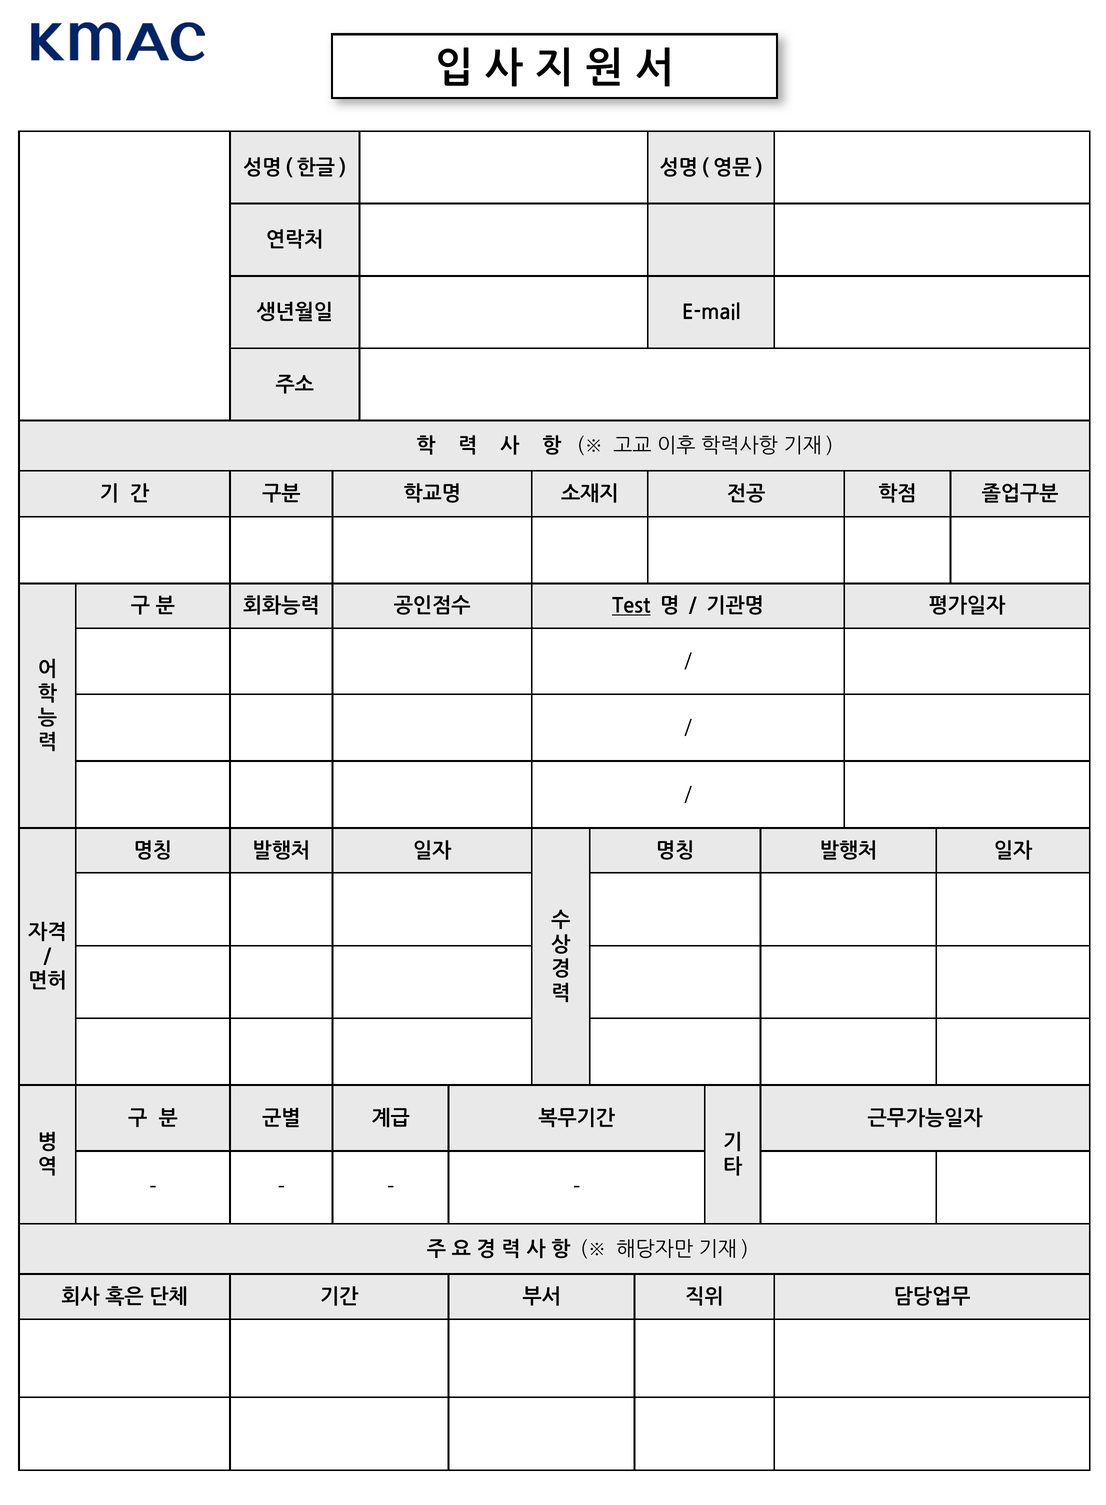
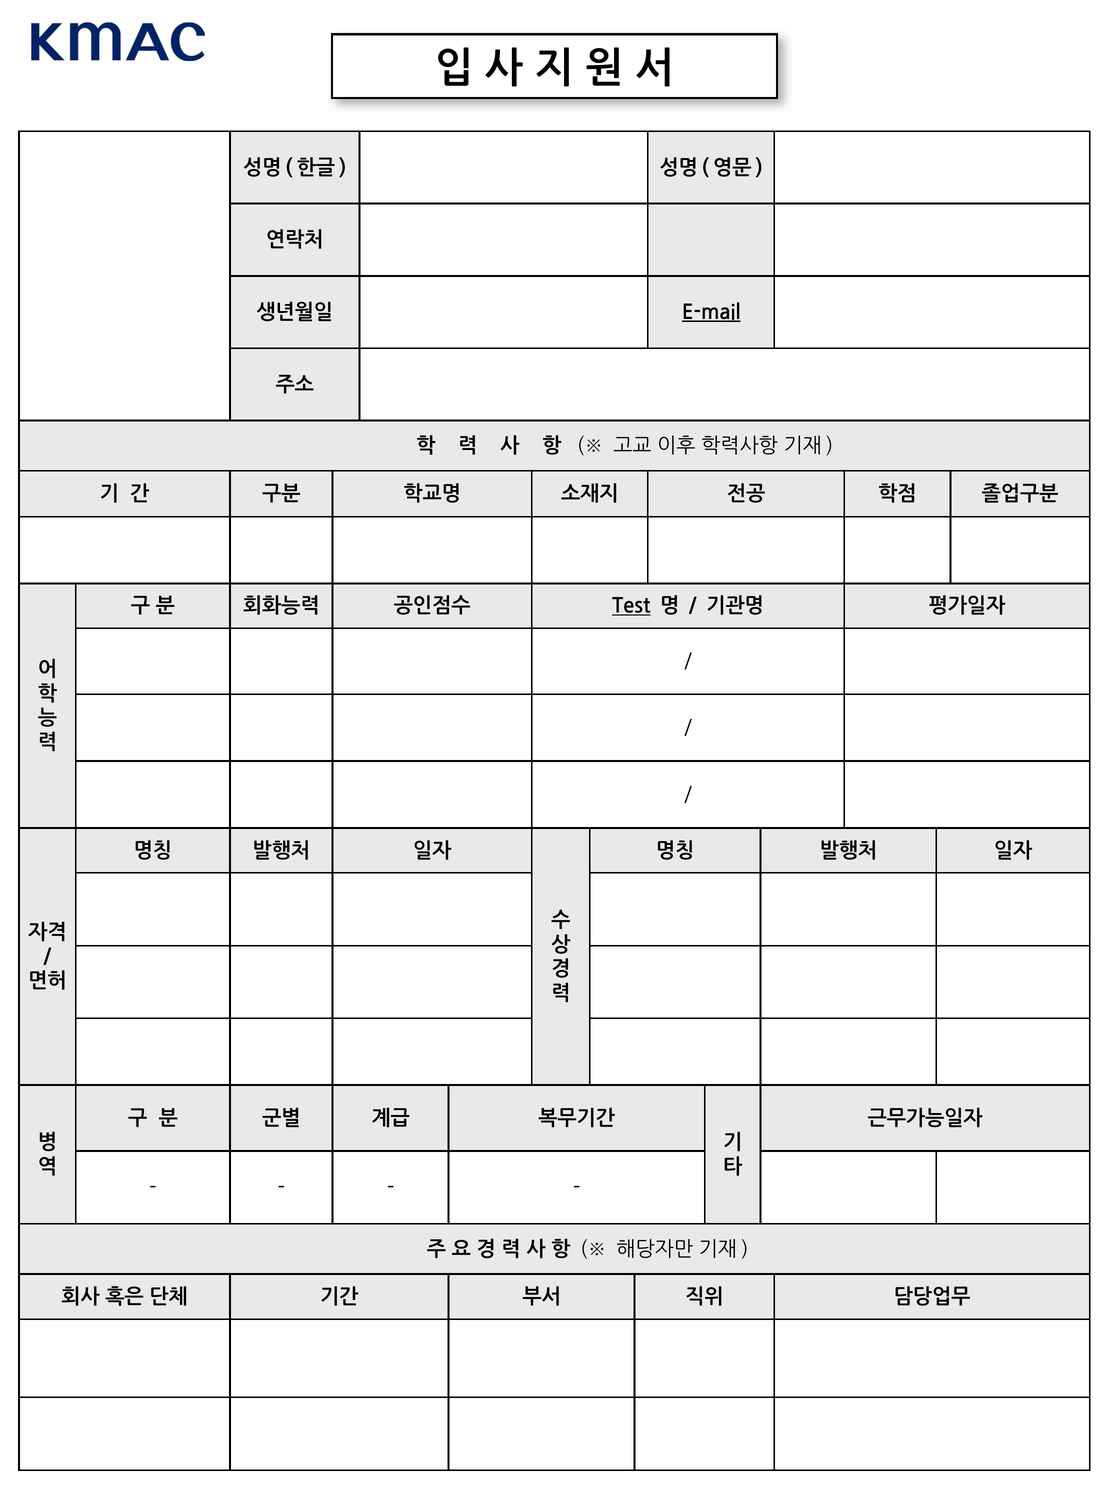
E-mail underline: none -> present
